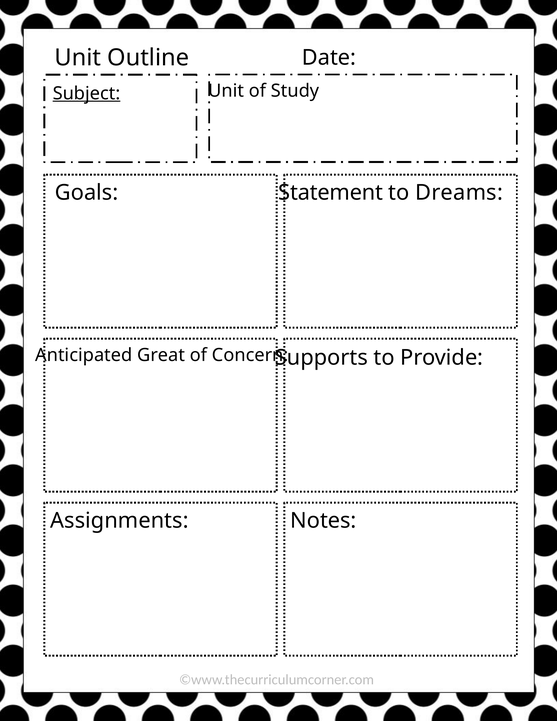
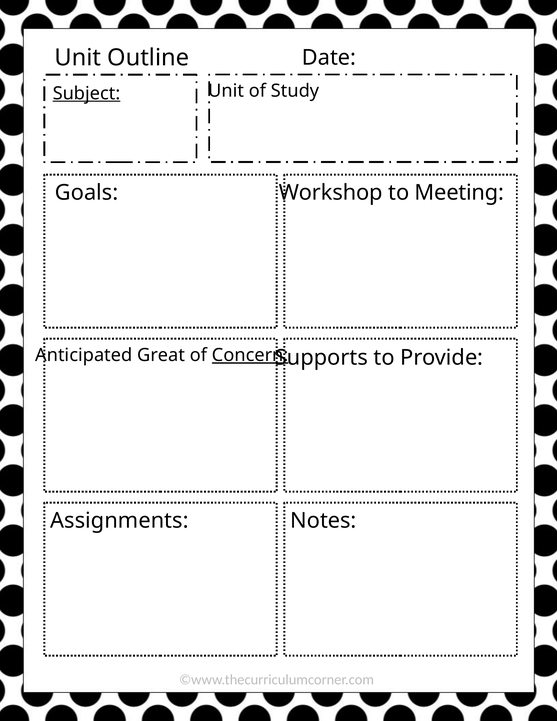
Statement: Statement -> Workshop
Dreams: Dreams -> Meeting
Concern underline: none -> present
